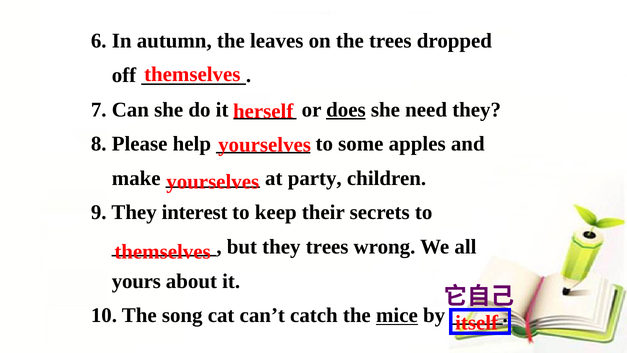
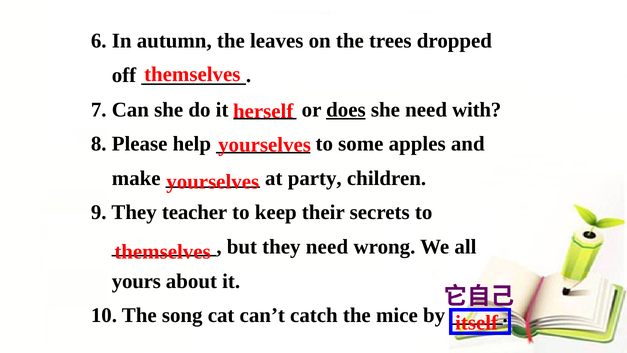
need they: they -> with
interest: interest -> teacher
they trees: trees -> need
mice underline: present -> none
